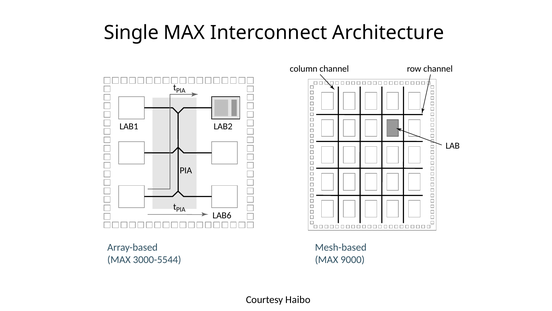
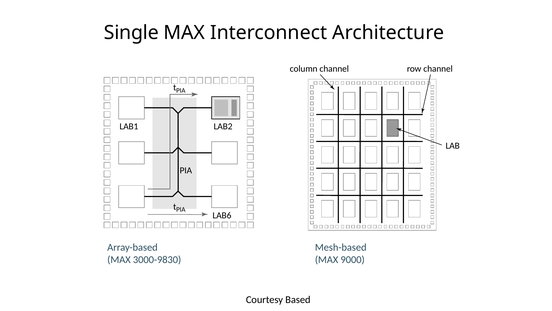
3000-5544: 3000-5544 -> 3000-9830
Haibo: Haibo -> Based
